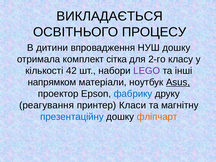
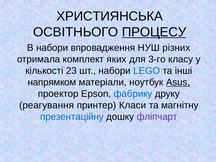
ВИКЛАДАЄТЬСЯ: ВИКЛАДАЄТЬСЯ -> ХРИСТИЯНСЬКА
ПРОЦЕСУ underline: none -> present
В дитини: дитини -> набори
НУШ дошку: дошку -> різних
сітка: сітка -> яких
2-го: 2-го -> 3-го
42: 42 -> 23
LEGO colour: purple -> blue
фліпчарт colour: orange -> purple
